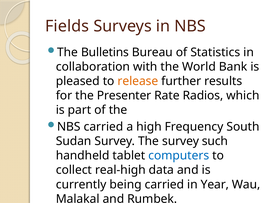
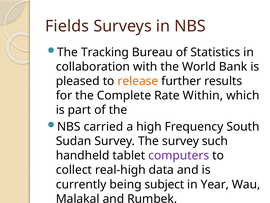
Bulletins: Bulletins -> Tracking
Presenter: Presenter -> Complete
Radios: Radios -> Within
computers colour: blue -> purple
being carried: carried -> subject
